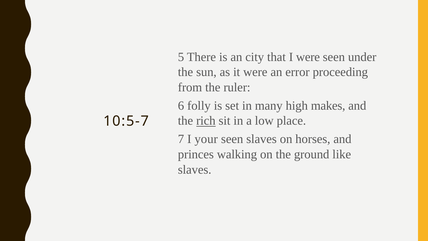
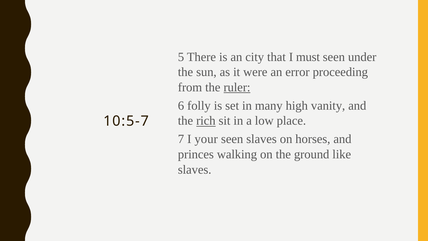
I were: were -> must
ruler underline: none -> present
makes: makes -> vanity
